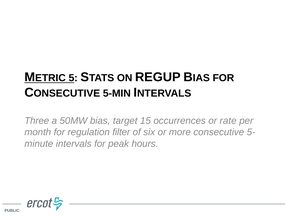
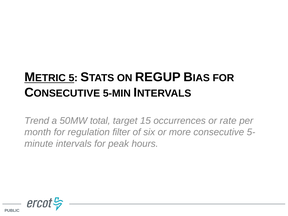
Three: Three -> Trend
bias: bias -> total
